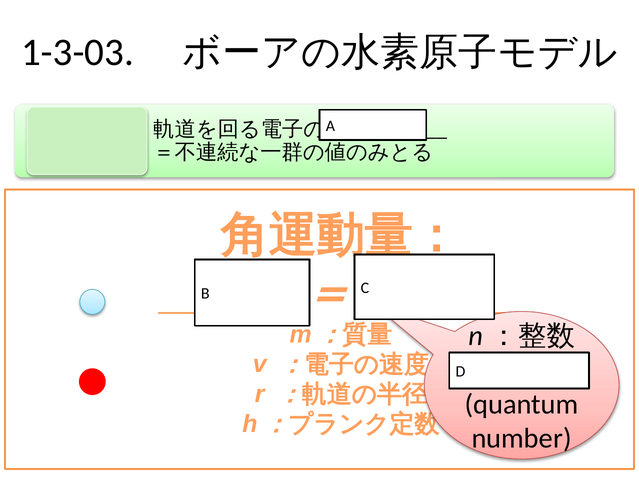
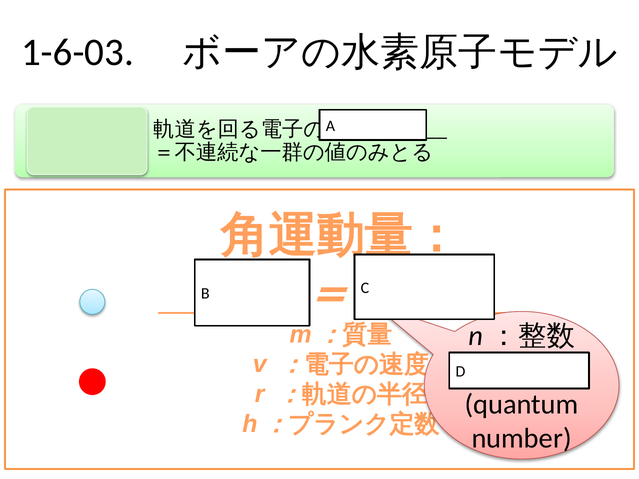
1-3-03: 1-3-03 -> 1-6-03
